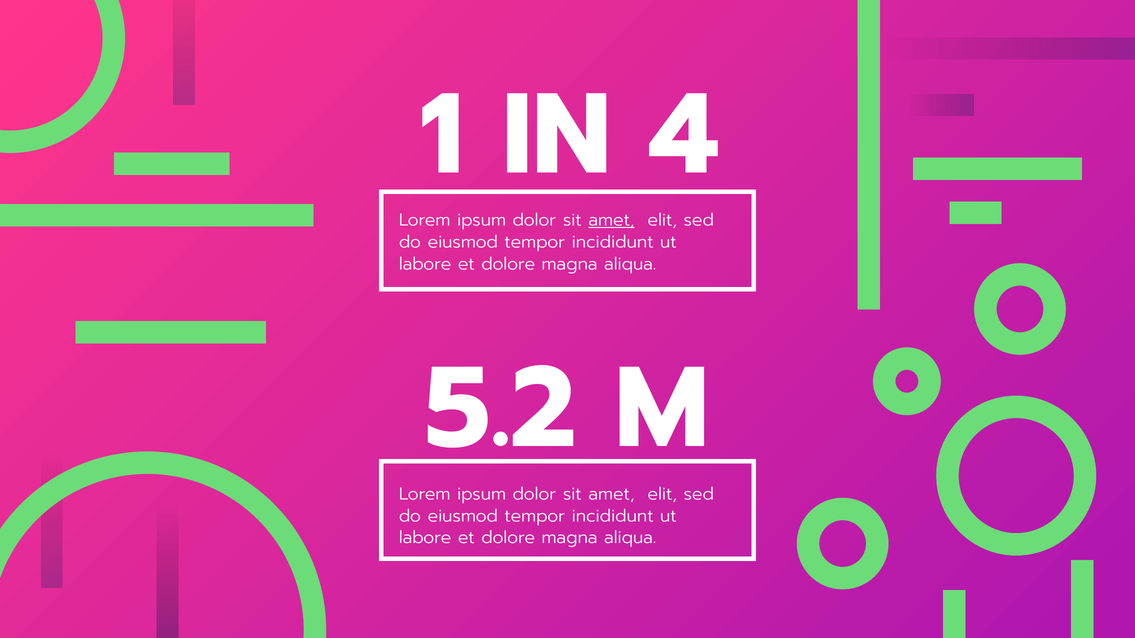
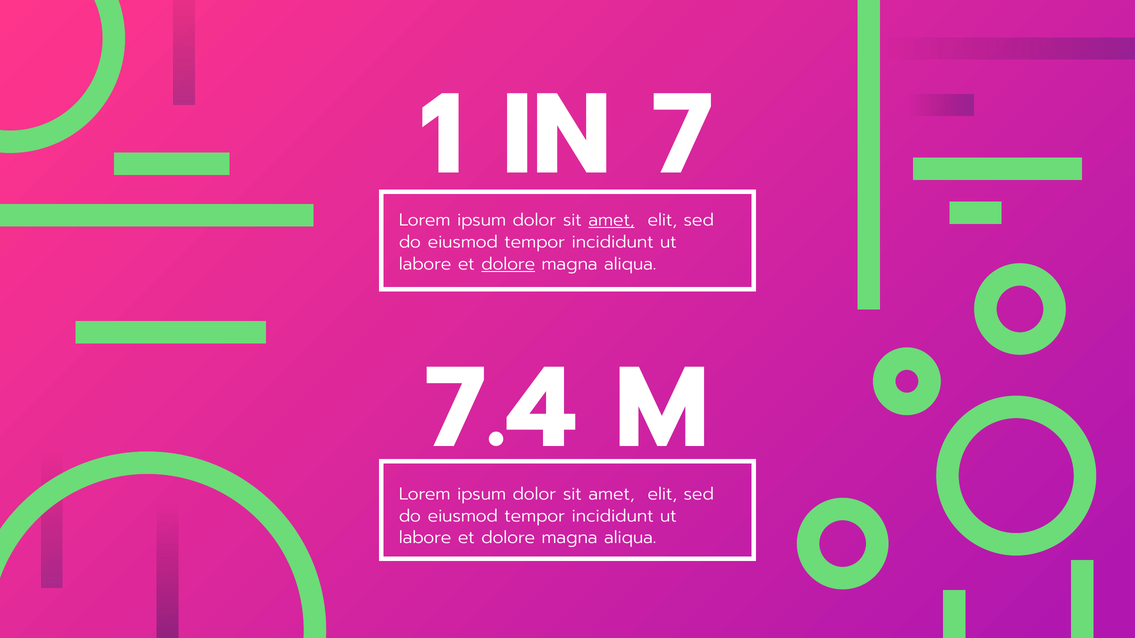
4: 4 -> 7
dolore at (508, 264) underline: none -> present
5.2: 5.2 -> 7.4
